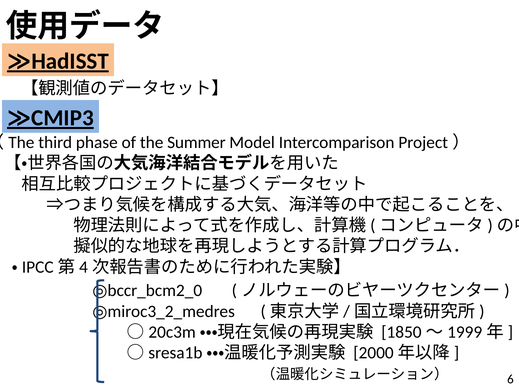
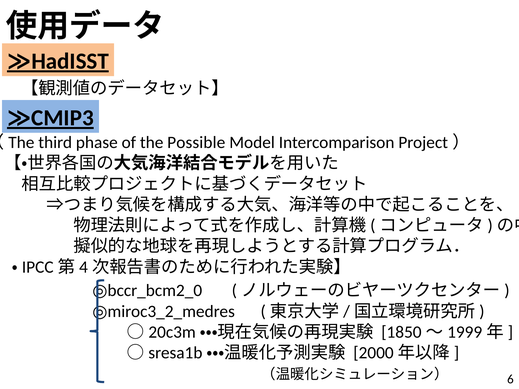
Summer: Summer -> Possible
